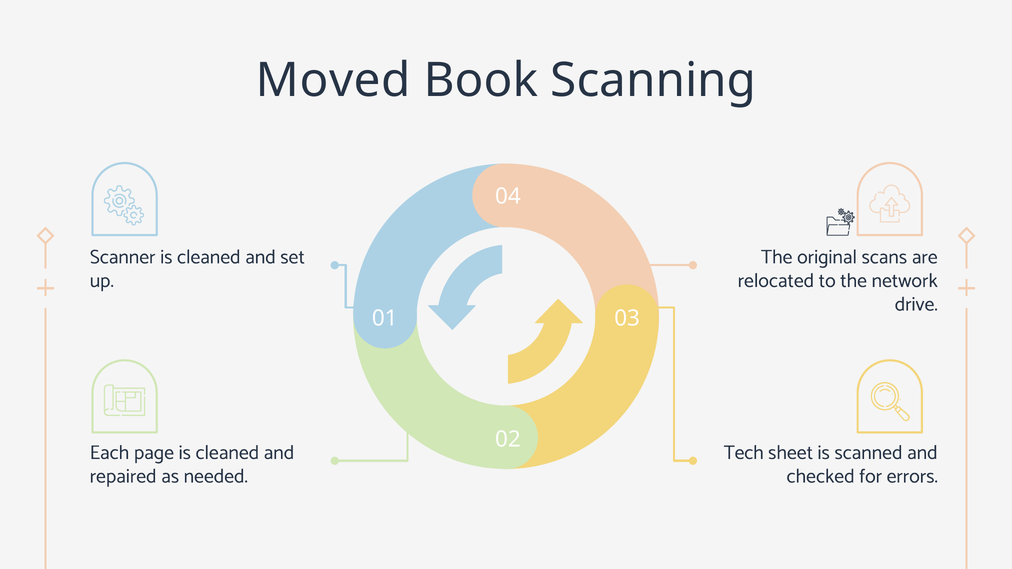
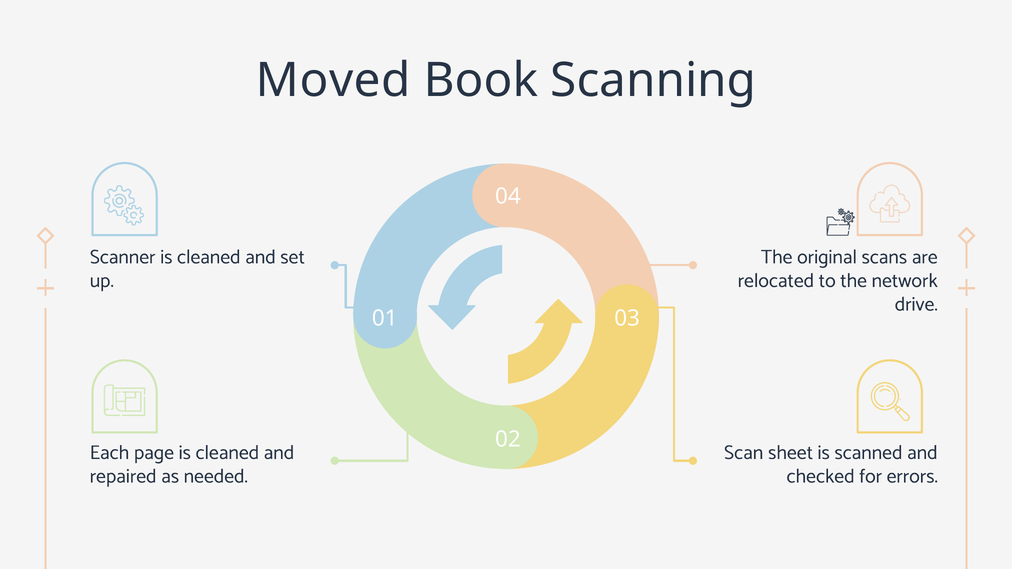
Tech: Tech -> Scan
